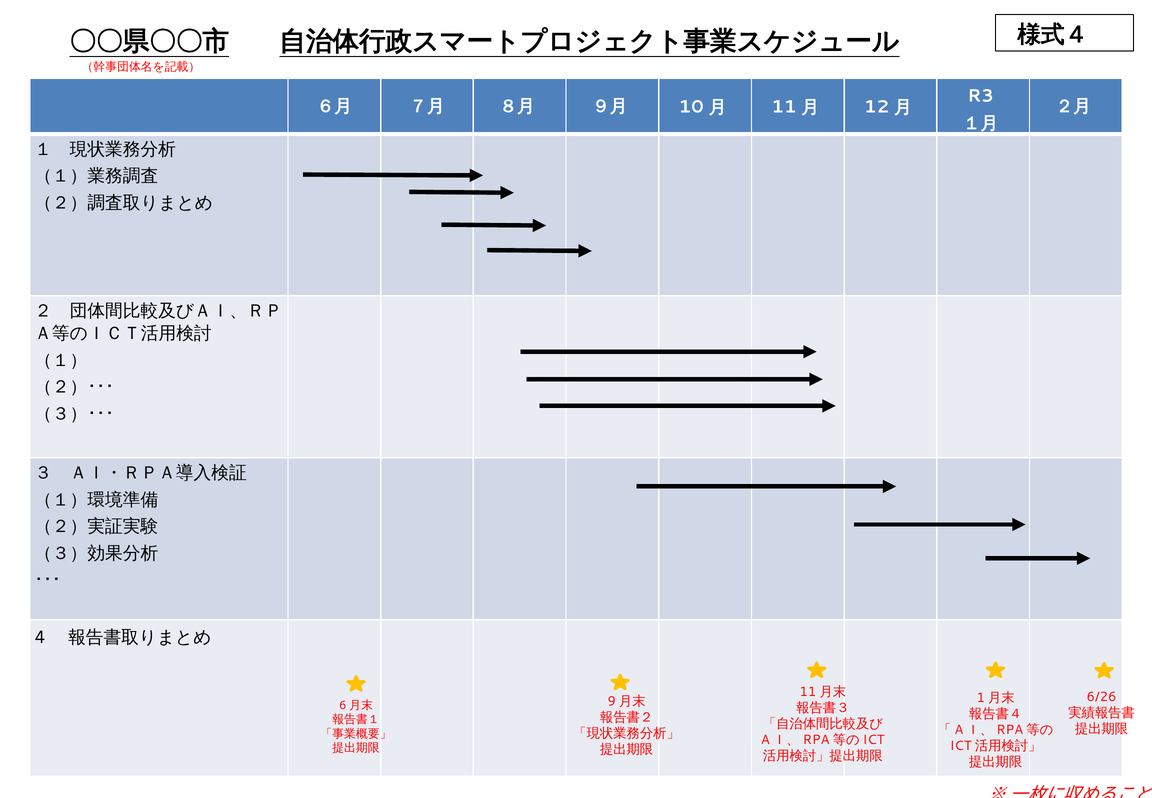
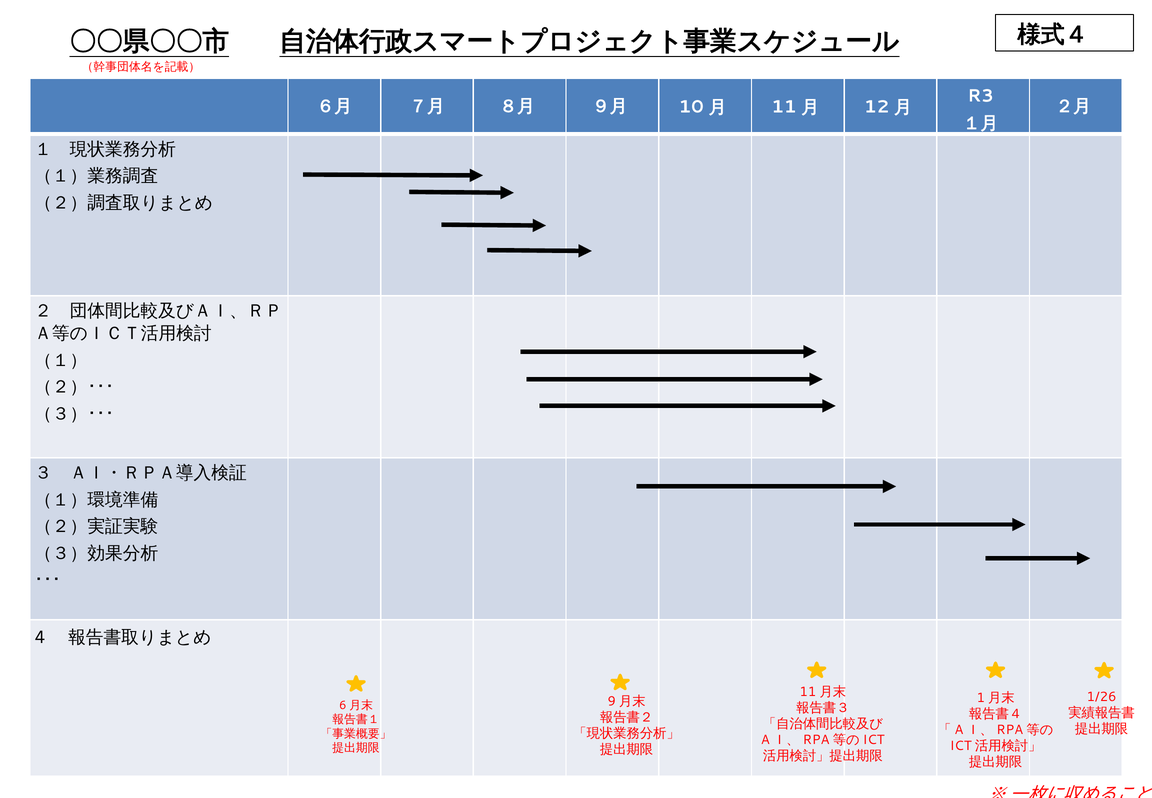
6/26: 6/26 -> 1/26
